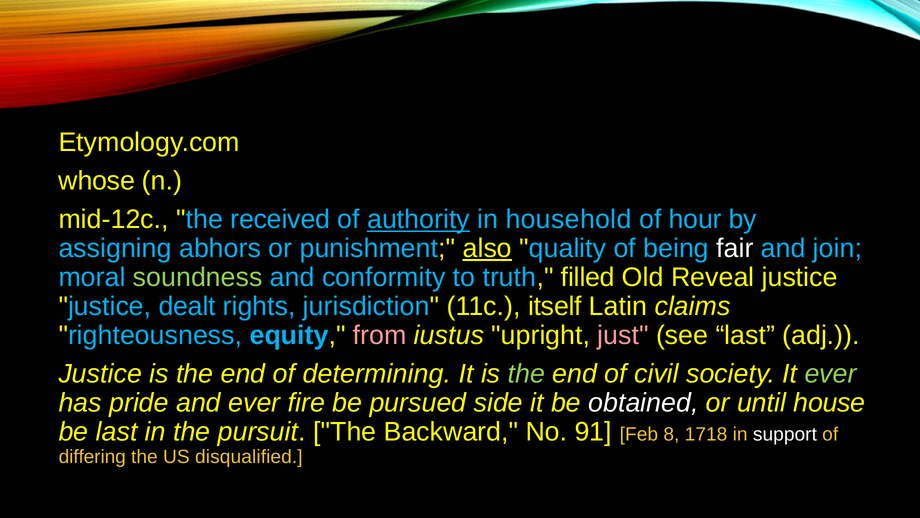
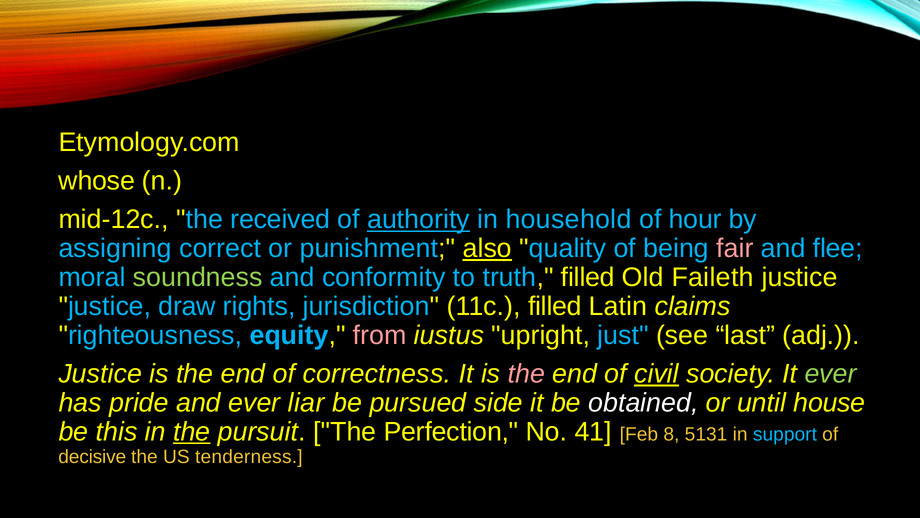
abhors: abhors -> correct
fair colour: white -> pink
join: join -> flee
Reveal: Reveal -> Faileth
dealt: dealt -> draw
11c itself: itself -> filled
just colour: pink -> light blue
determining: determining -> correctness
the at (526, 374) colour: light green -> pink
civil underline: none -> present
fire: fire -> liar
be last: last -> this
the at (192, 431) underline: none -> present
Backward: Backward -> Perfection
91: 91 -> 41
1718: 1718 -> 5131
support colour: white -> light blue
differing: differing -> decisive
disqualified: disqualified -> tenderness
